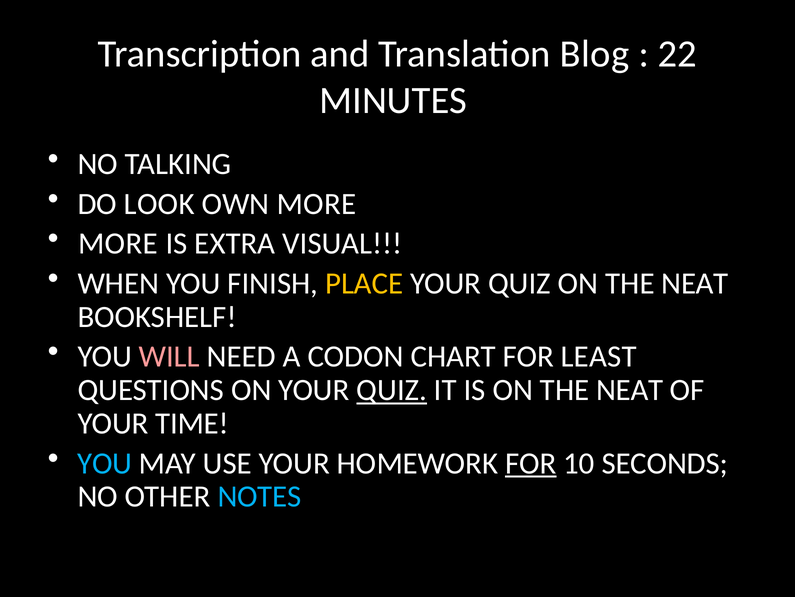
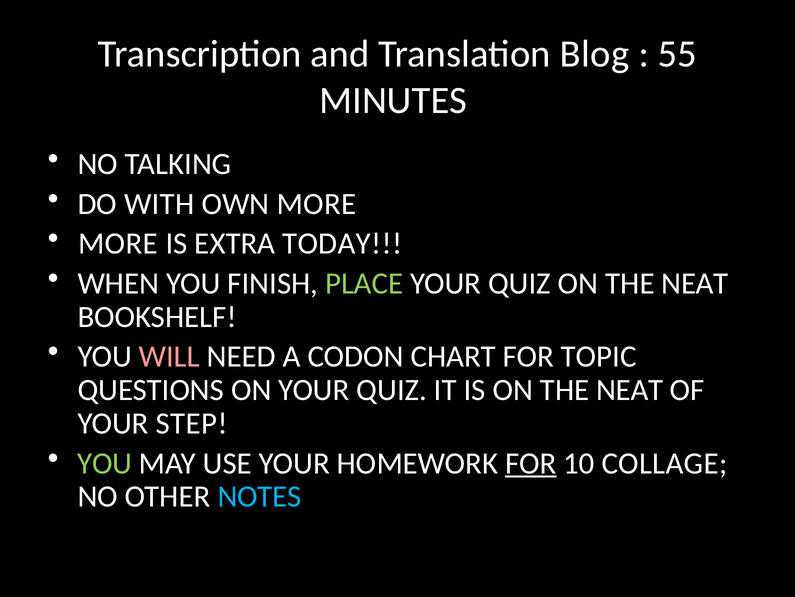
22: 22 -> 55
LOOK: LOOK -> WITH
VISUAL: VISUAL -> TODAY
PLACE colour: yellow -> light green
LEAST: LEAST -> TOPIC
QUIZ at (392, 390) underline: present -> none
TIME: TIME -> STEP
YOU at (105, 463) colour: light blue -> light green
SECONDS: SECONDS -> COLLAGE
